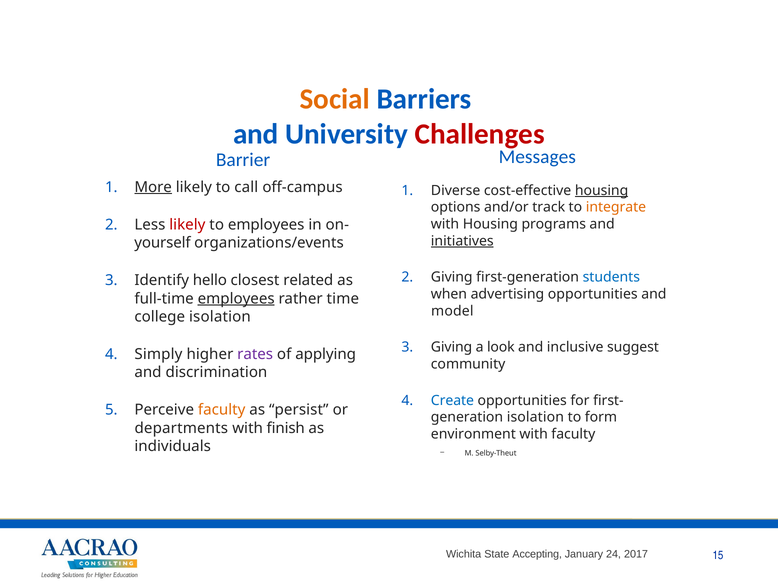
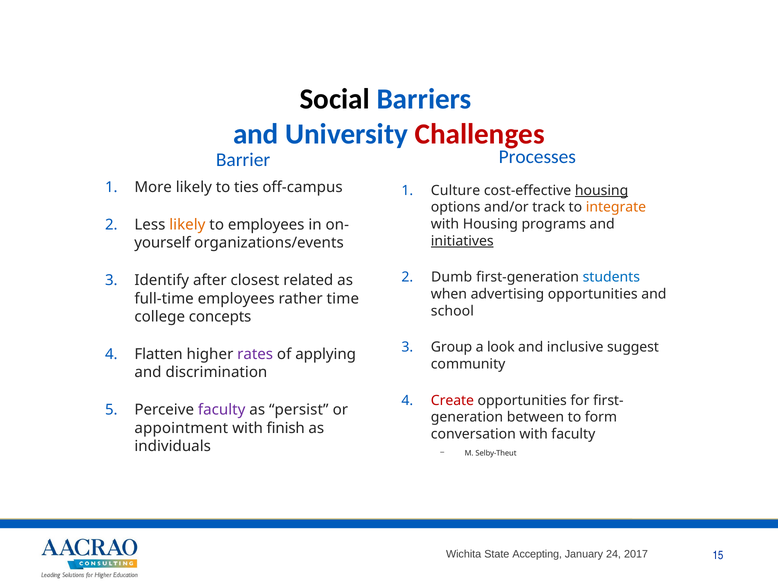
Social colour: orange -> black
Messages: Messages -> Processes
More underline: present -> none
call: call -> ties
Diverse: Diverse -> Culture
likely at (187, 225) colour: red -> orange
Giving at (452, 278): Giving -> Dumb
hello: hello -> after
employees at (236, 299) underline: present -> none
model: model -> school
college isolation: isolation -> concepts
Giving at (452, 348): Giving -> Group
Simply: Simply -> Flatten
Create colour: blue -> red
faculty at (222, 410) colour: orange -> purple
isolation at (535, 418): isolation -> between
departments: departments -> appointment
environment: environment -> conversation
